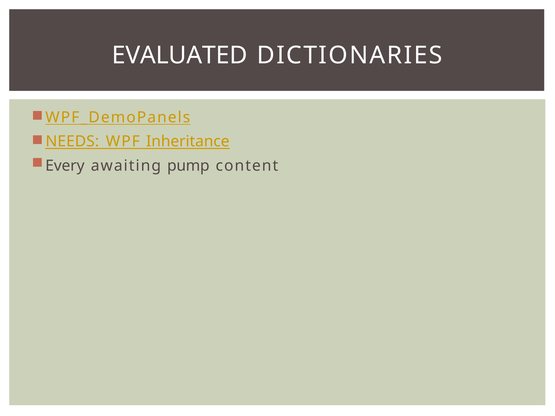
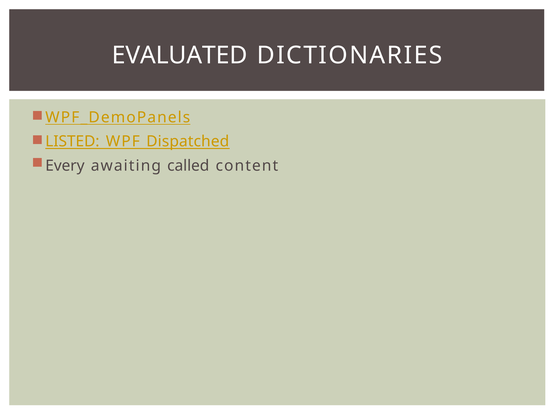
NEEDS: NEEDS -> LISTED
Inheritance: Inheritance -> Dispatched
pump: pump -> called
